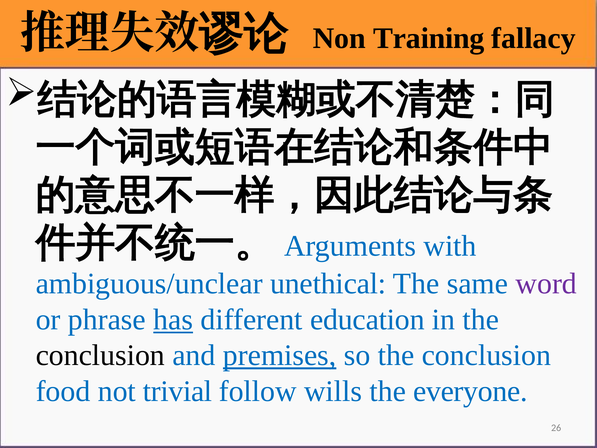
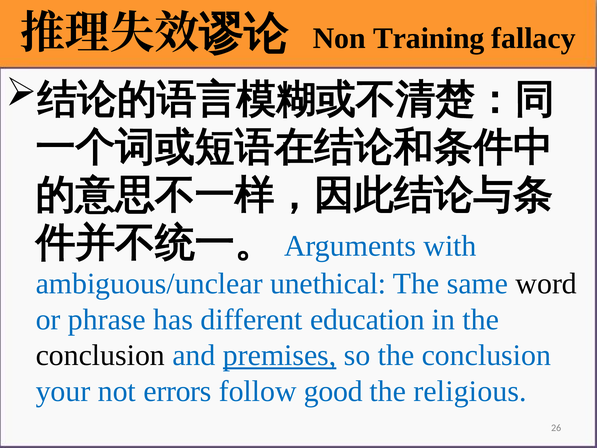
word colour: purple -> black
has underline: present -> none
food: food -> your
trivial: trivial -> errors
wills: wills -> good
everyone: everyone -> religious
